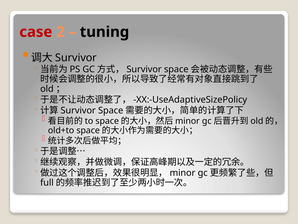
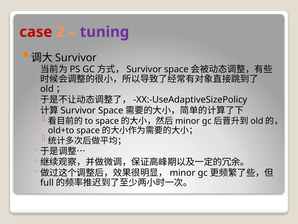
tuning colour: black -> purple
